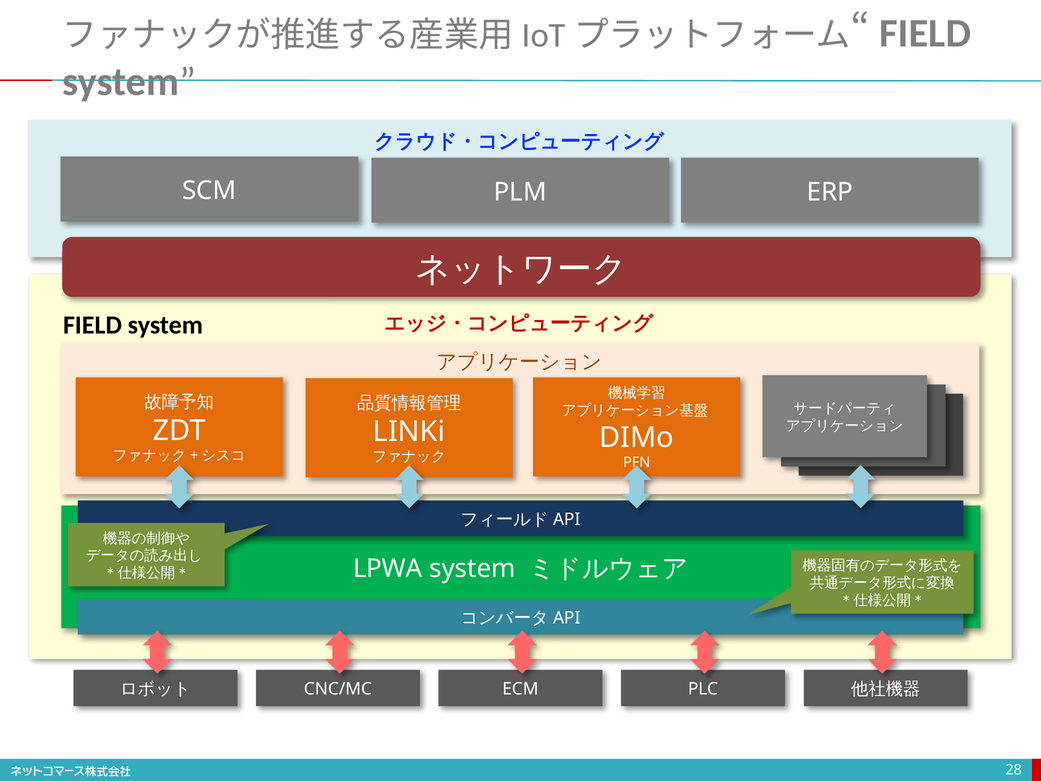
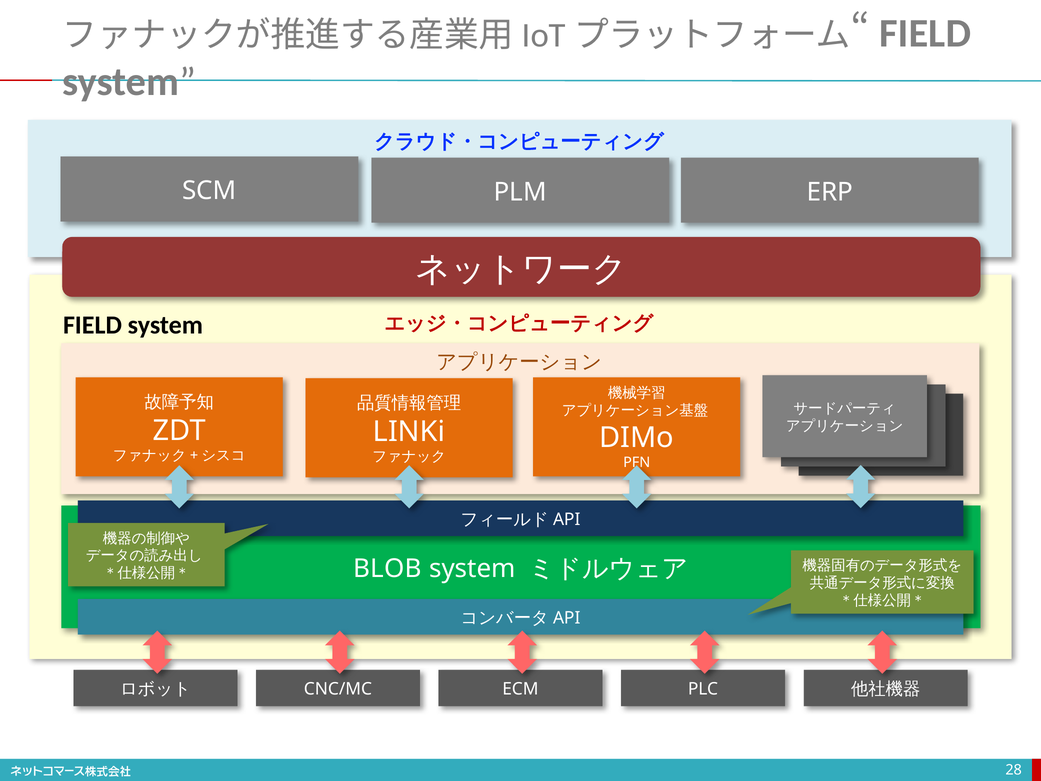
LPWA: LPWA -> BLOB
